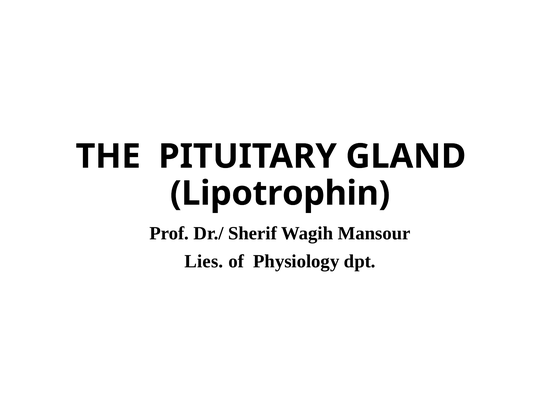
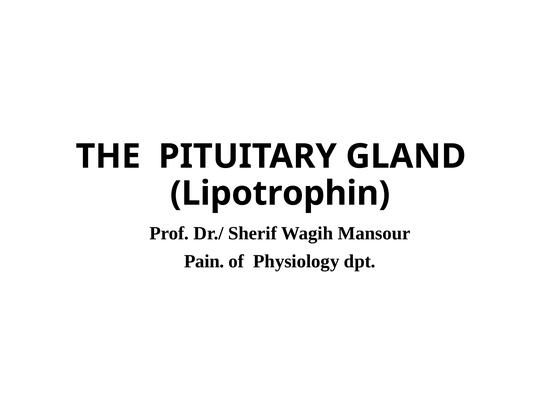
Lies: Lies -> Pain
